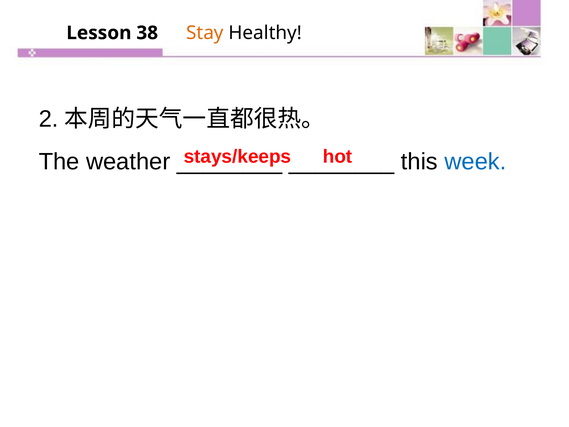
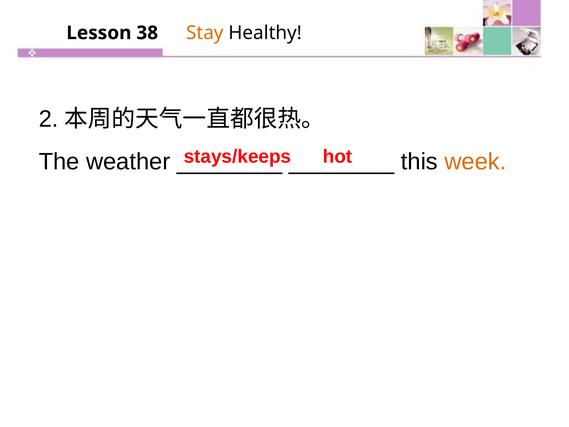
week colour: blue -> orange
